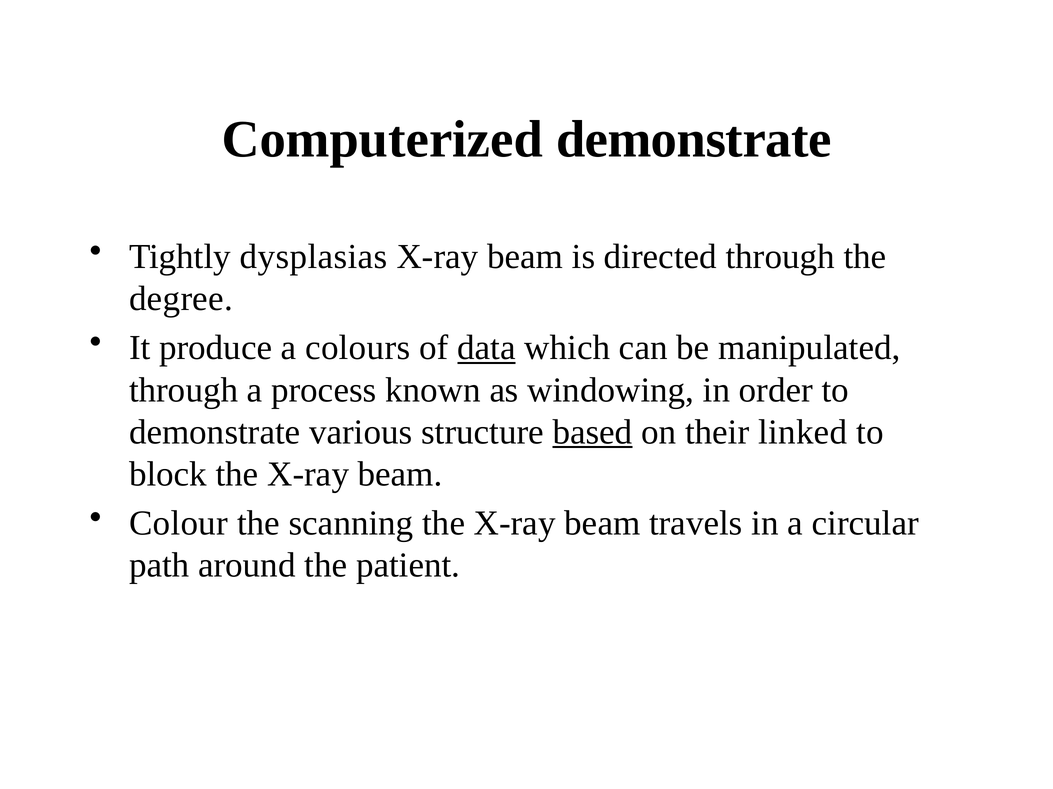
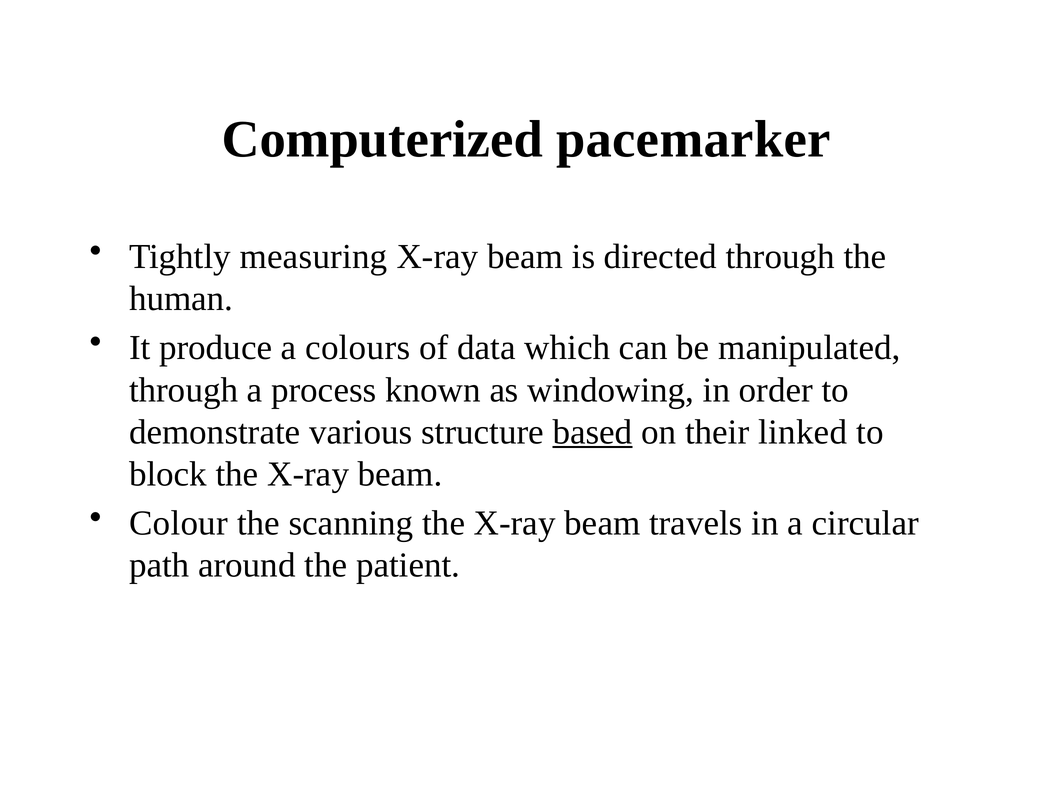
Computerized demonstrate: demonstrate -> pacemarker
dysplasias: dysplasias -> measuring
degree: degree -> human
data underline: present -> none
